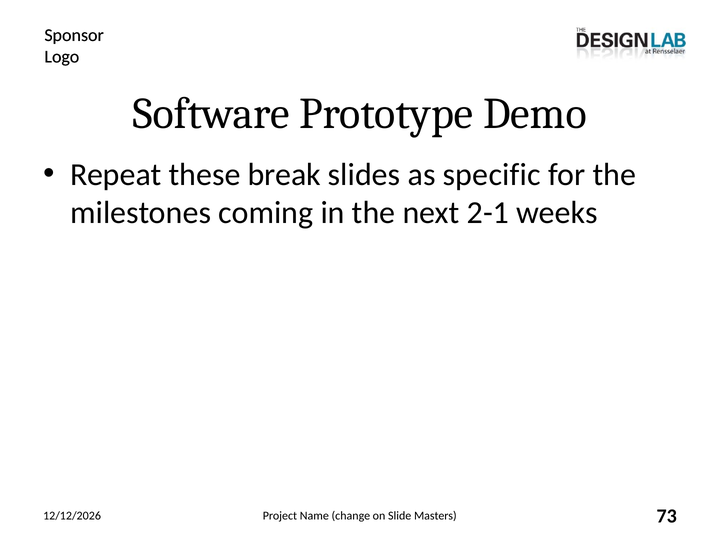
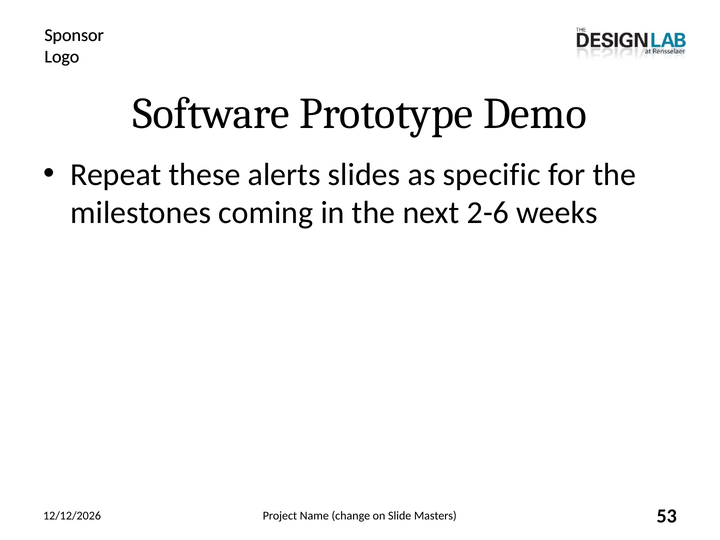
break: break -> alerts
2-1: 2-1 -> 2-6
73: 73 -> 53
